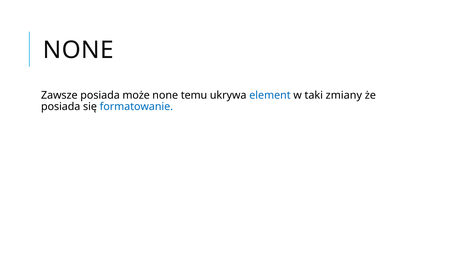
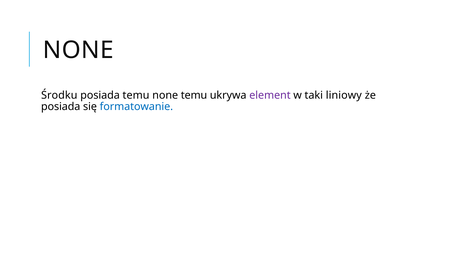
Zawsze: Zawsze -> Środku
posiada może: może -> temu
element colour: blue -> purple
zmiany: zmiany -> liniowy
